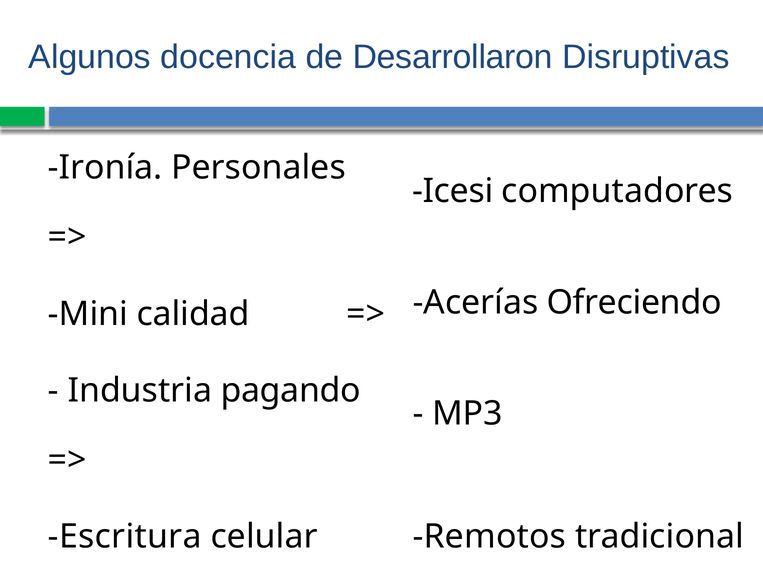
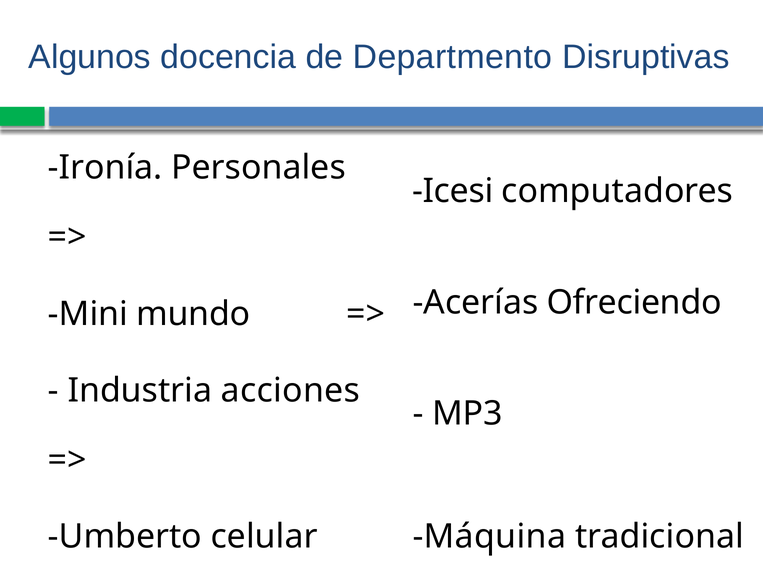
Desarrollaron: Desarrollaron -> Departmento
calidad: calidad -> mundo
pagando: pagando -> acciones
Escritura: Escritura -> Umberto
Remotos: Remotos -> Máquina
